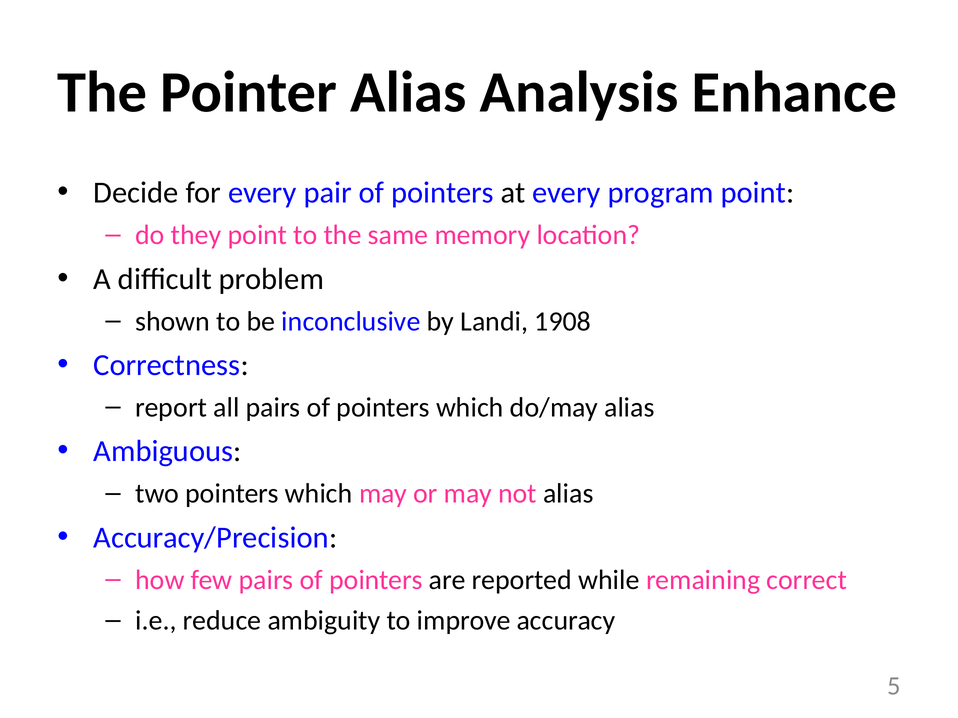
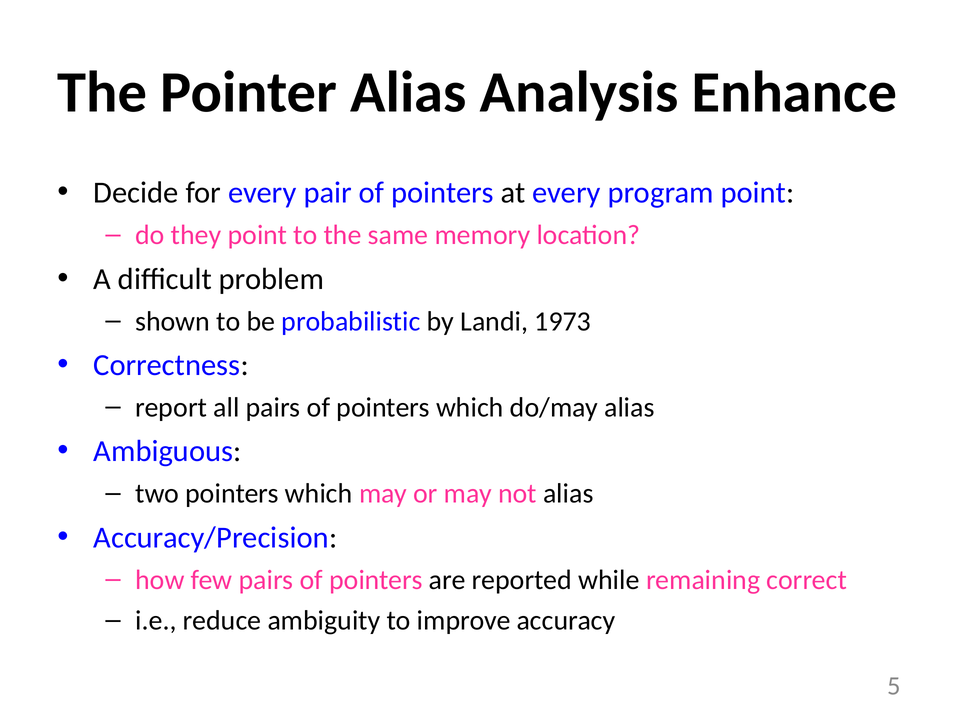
inconclusive: inconclusive -> probabilistic
1908: 1908 -> 1973
